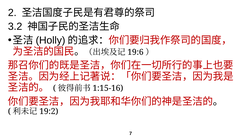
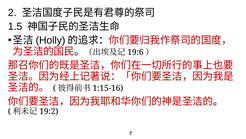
3.2: 3.2 -> 1.5
